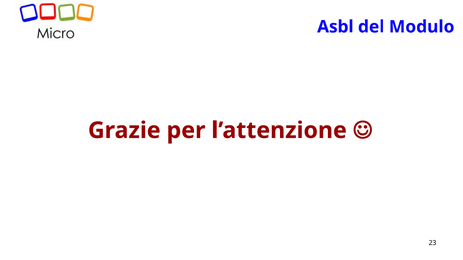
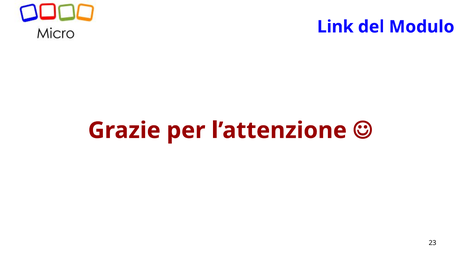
Asbl: Asbl -> Link
